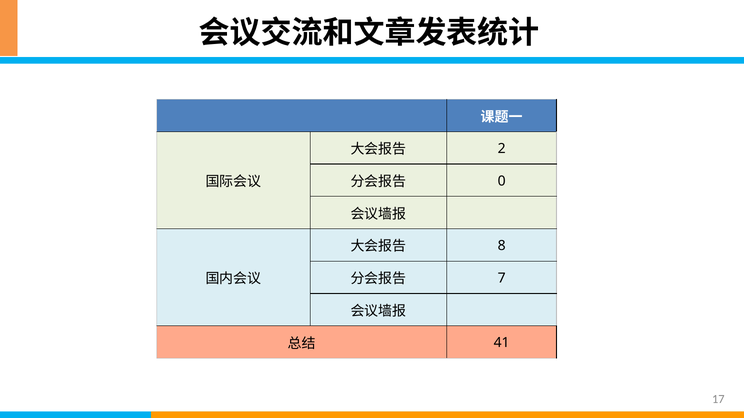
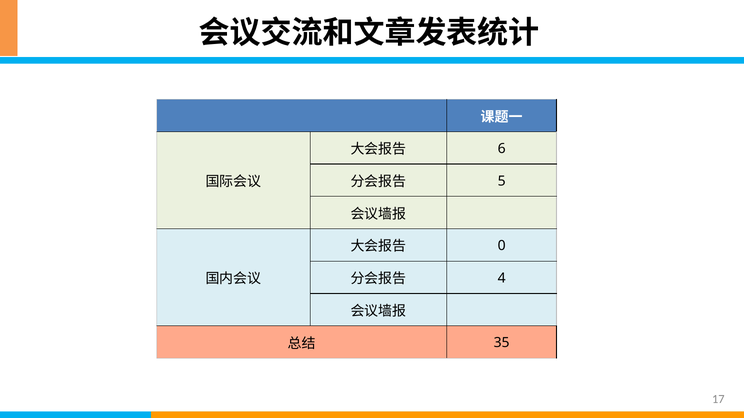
2: 2 -> 6
0: 0 -> 5
8: 8 -> 0
7: 7 -> 4
41: 41 -> 35
